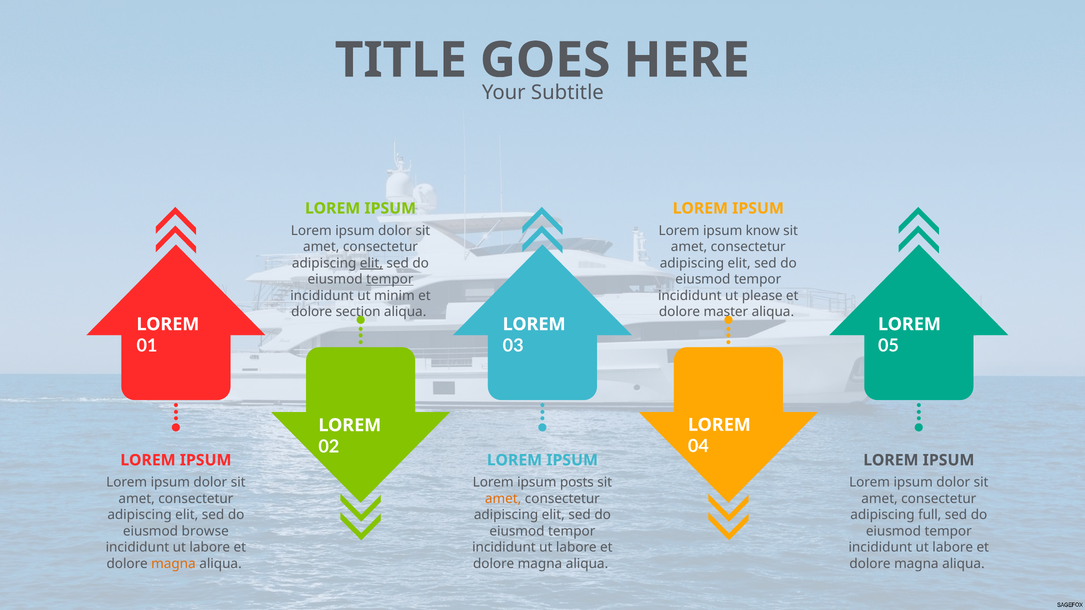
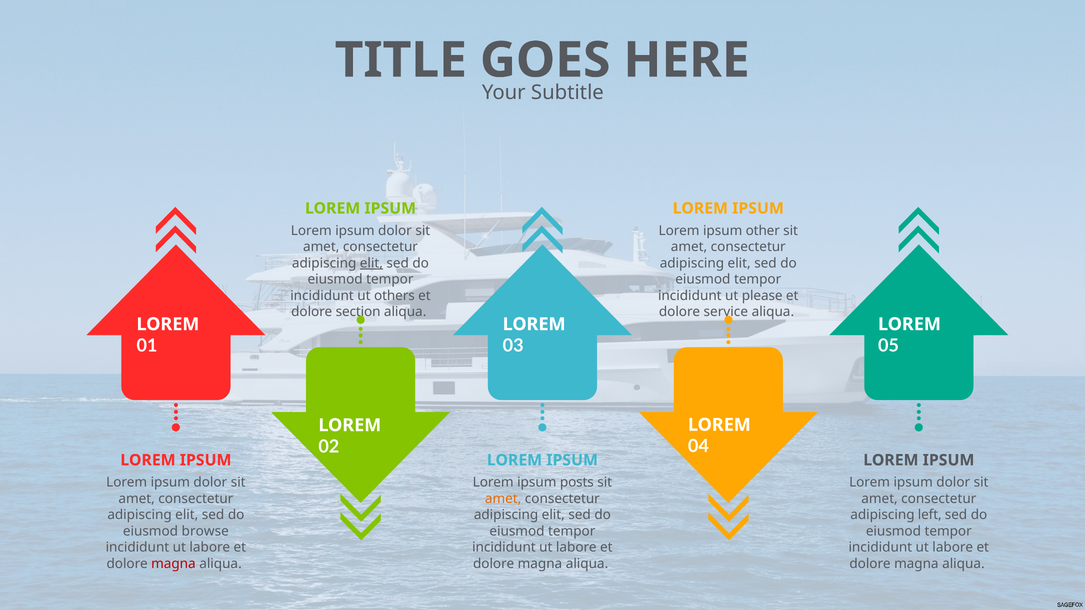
know: know -> other
tempor at (390, 279) underline: present -> none
minim: minim -> others
master: master -> service
full: full -> left
magna at (173, 564) colour: orange -> red
